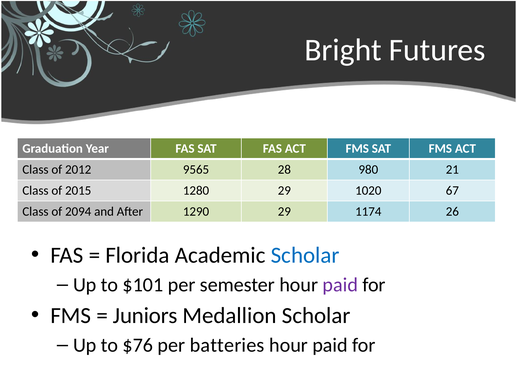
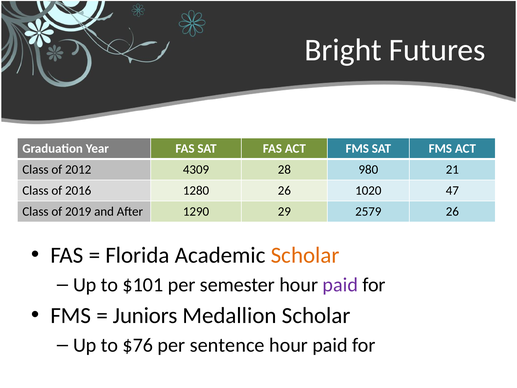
9565: 9565 -> 4309
2015: 2015 -> 2016
1280 29: 29 -> 26
67: 67 -> 47
2094: 2094 -> 2019
1174: 1174 -> 2579
Scholar at (305, 255) colour: blue -> orange
batteries: batteries -> sentence
